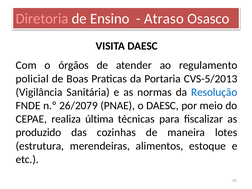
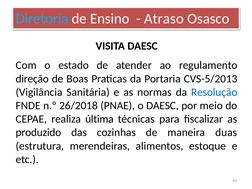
Diretoria colour: pink -> light blue
órgãos: órgãos -> estado
policial: policial -> direção
26/2079: 26/2079 -> 26/2018
lotes: lotes -> duas
